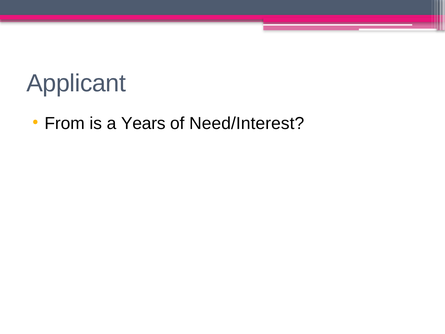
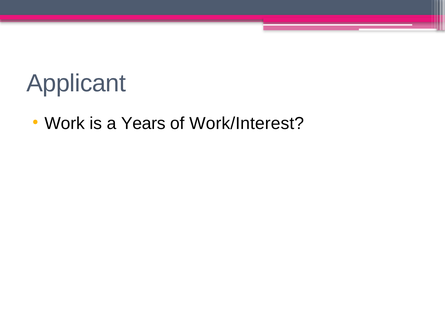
From: From -> Work
Need/Interest: Need/Interest -> Work/Interest
